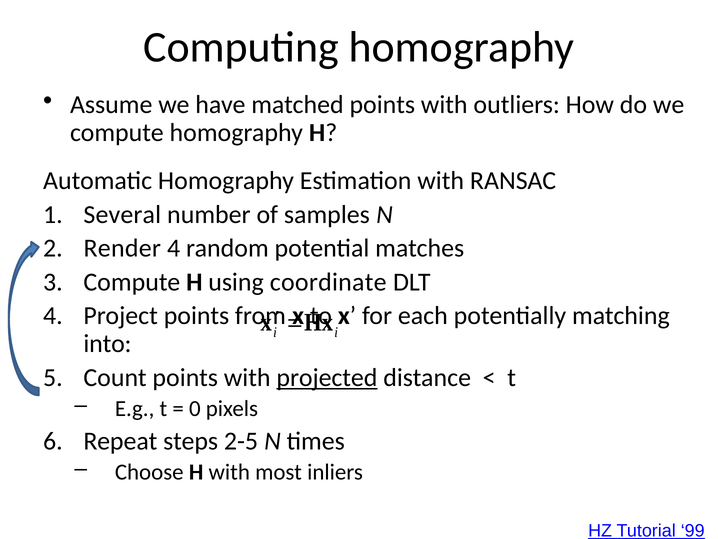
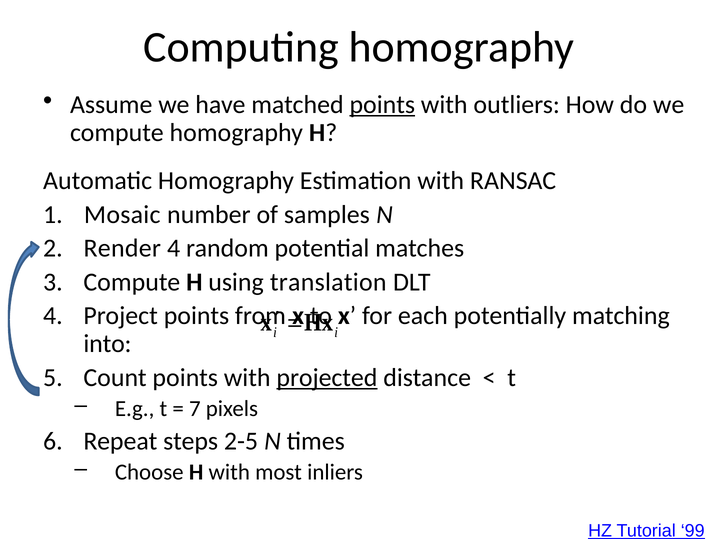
points at (382, 105) underline: none -> present
Several: Several -> Mosaic
coordinate: coordinate -> translation
0: 0 -> 7
